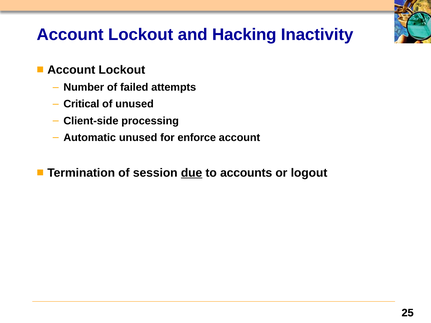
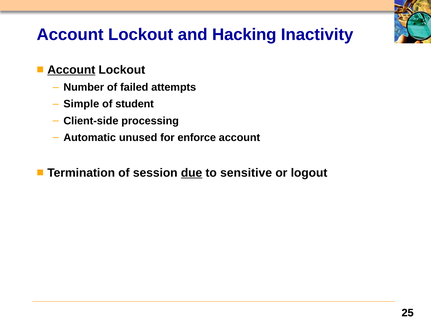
Account at (71, 70) underline: none -> present
Critical: Critical -> Simple
of unused: unused -> student
accounts: accounts -> sensitive
